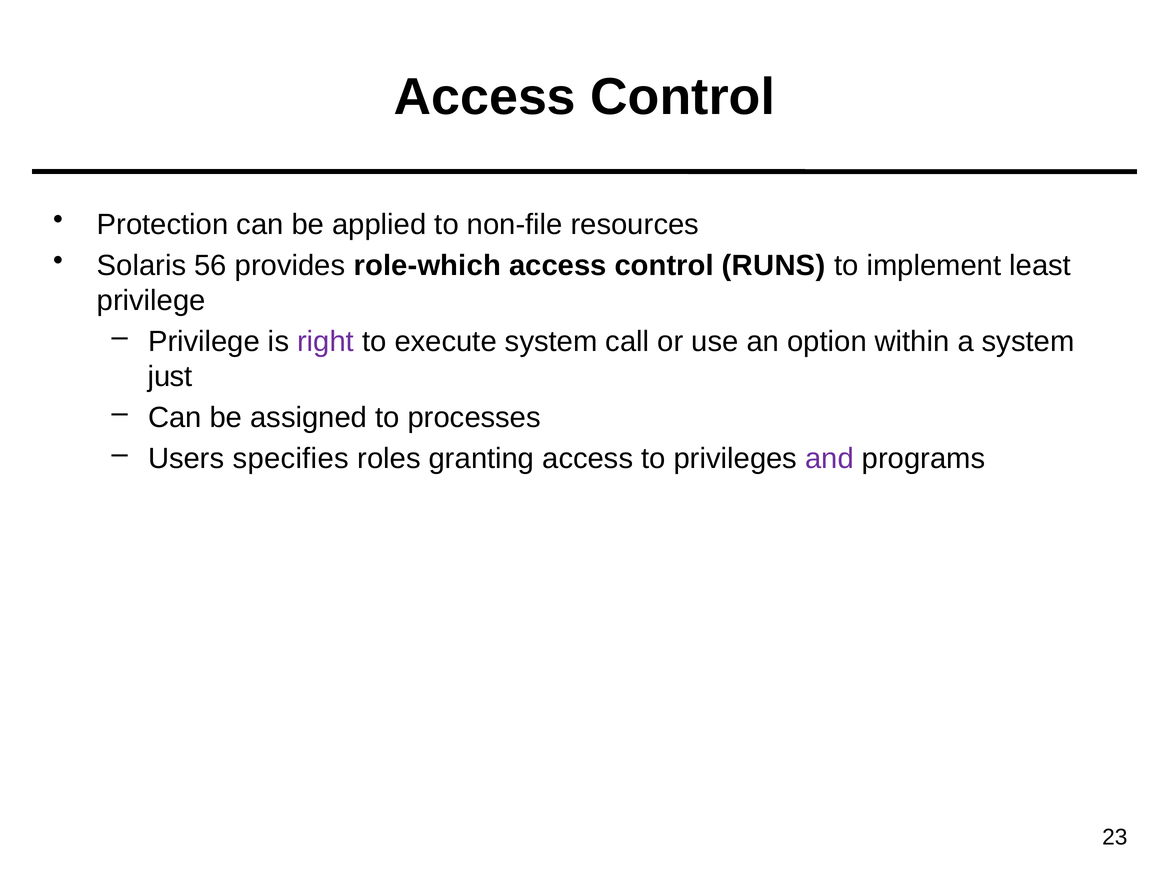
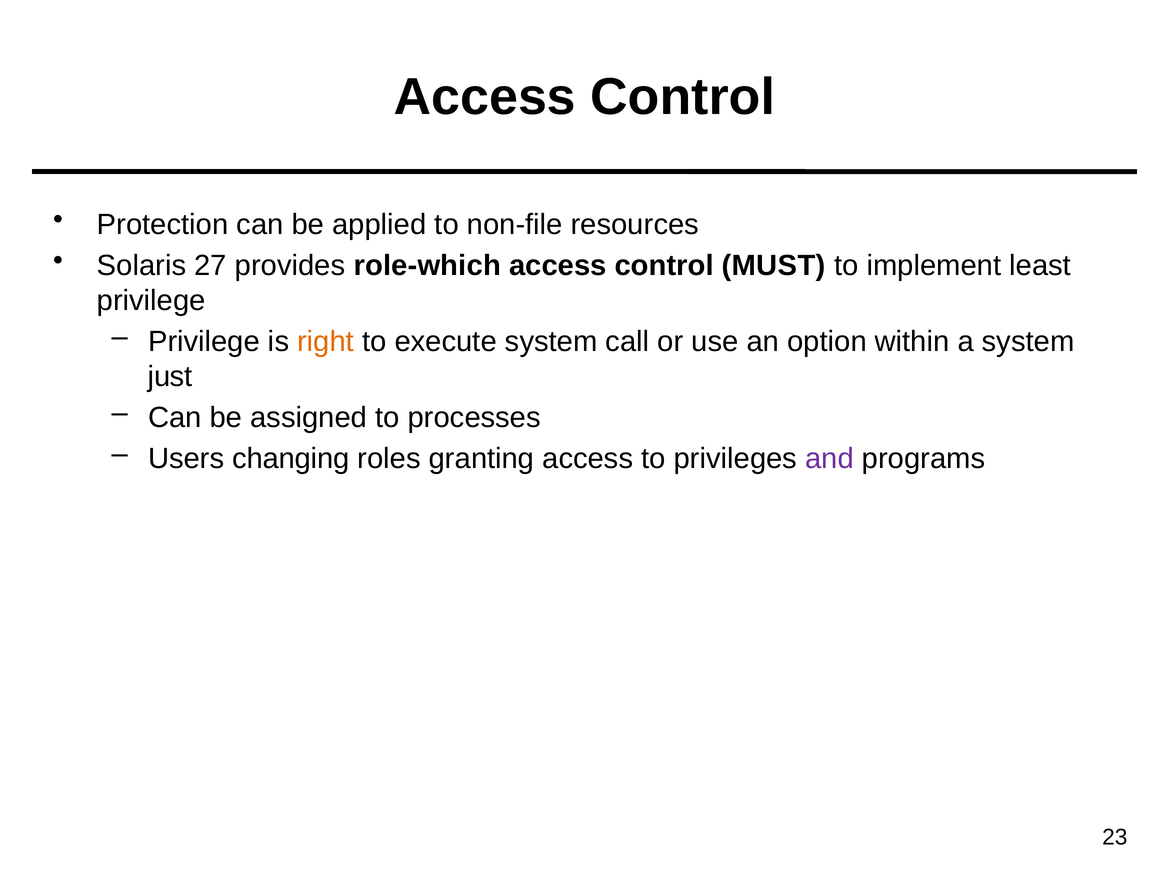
56: 56 -> 27
RUNS: RUNS -> MUST
right colour: purple -> orange
specifies: specifies -> changing
